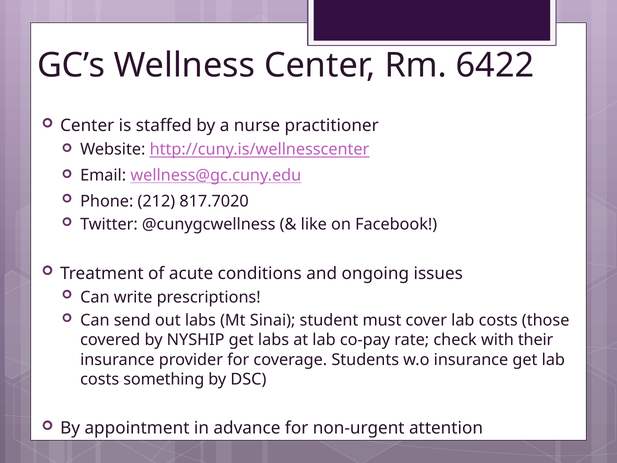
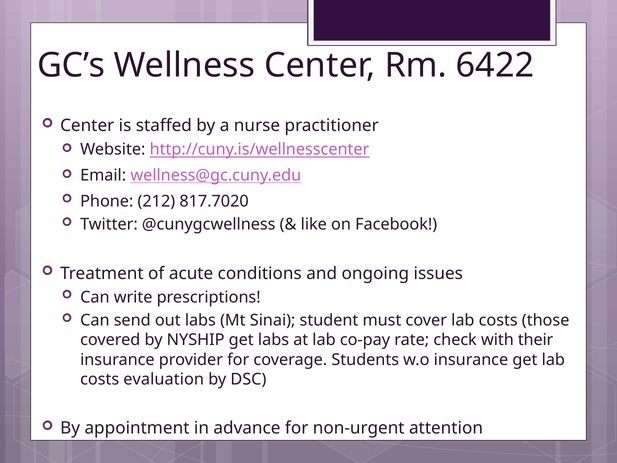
something: something -> evaluation
